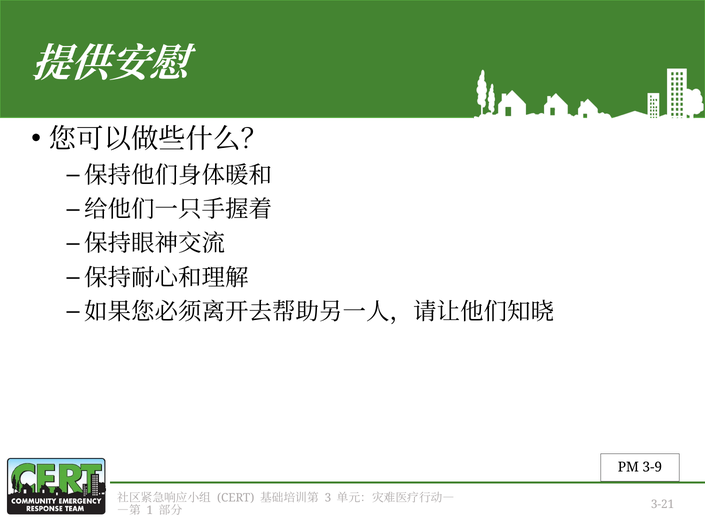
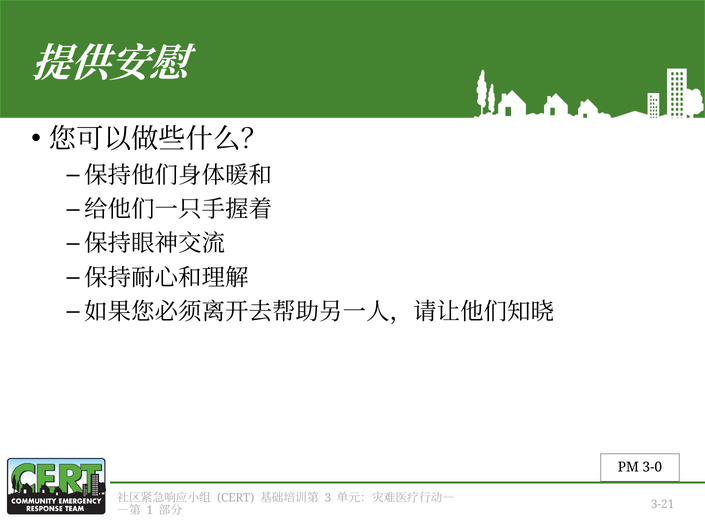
3-9: 3-9 -> 3-0
